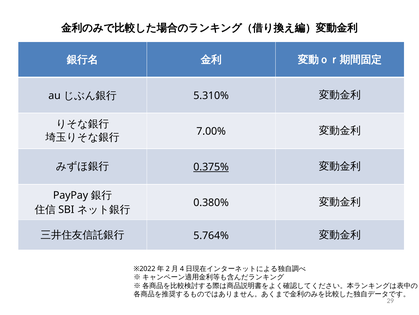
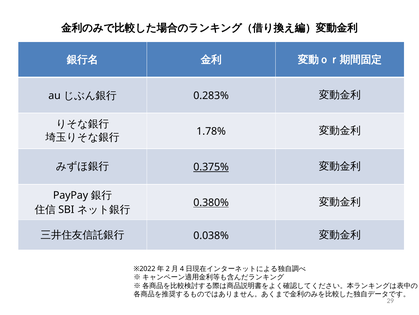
5.310%: 5.310% -> 0.283%
7.00%: 7.00% -> 1.78%
0.380% underline: none -> present
5.764%: 5.764% -> 0.038%
